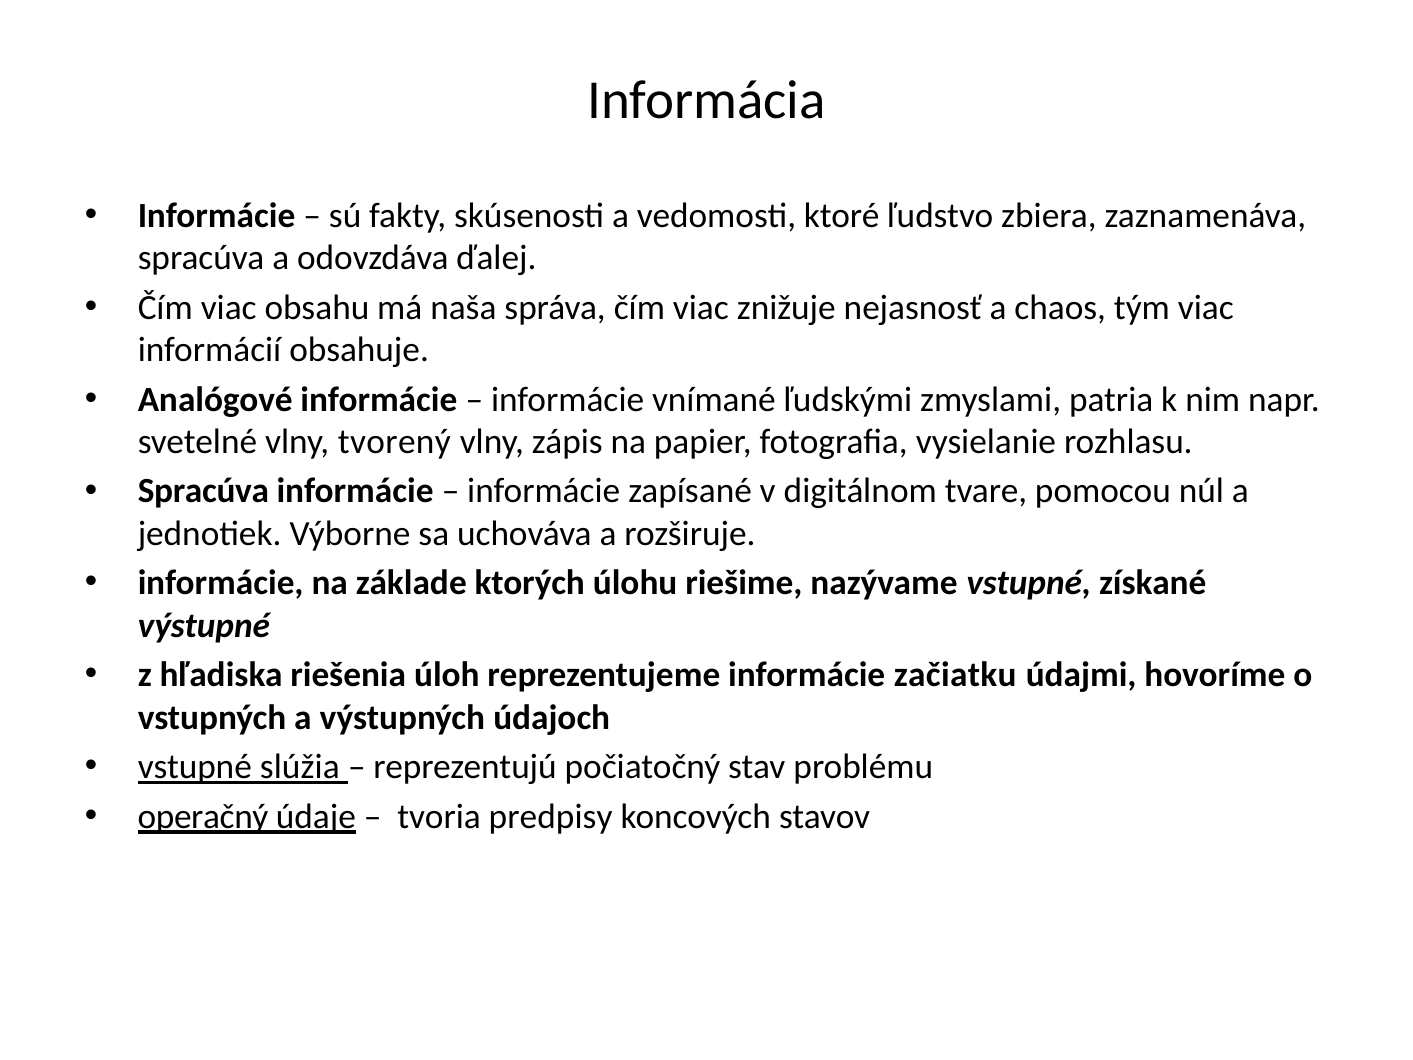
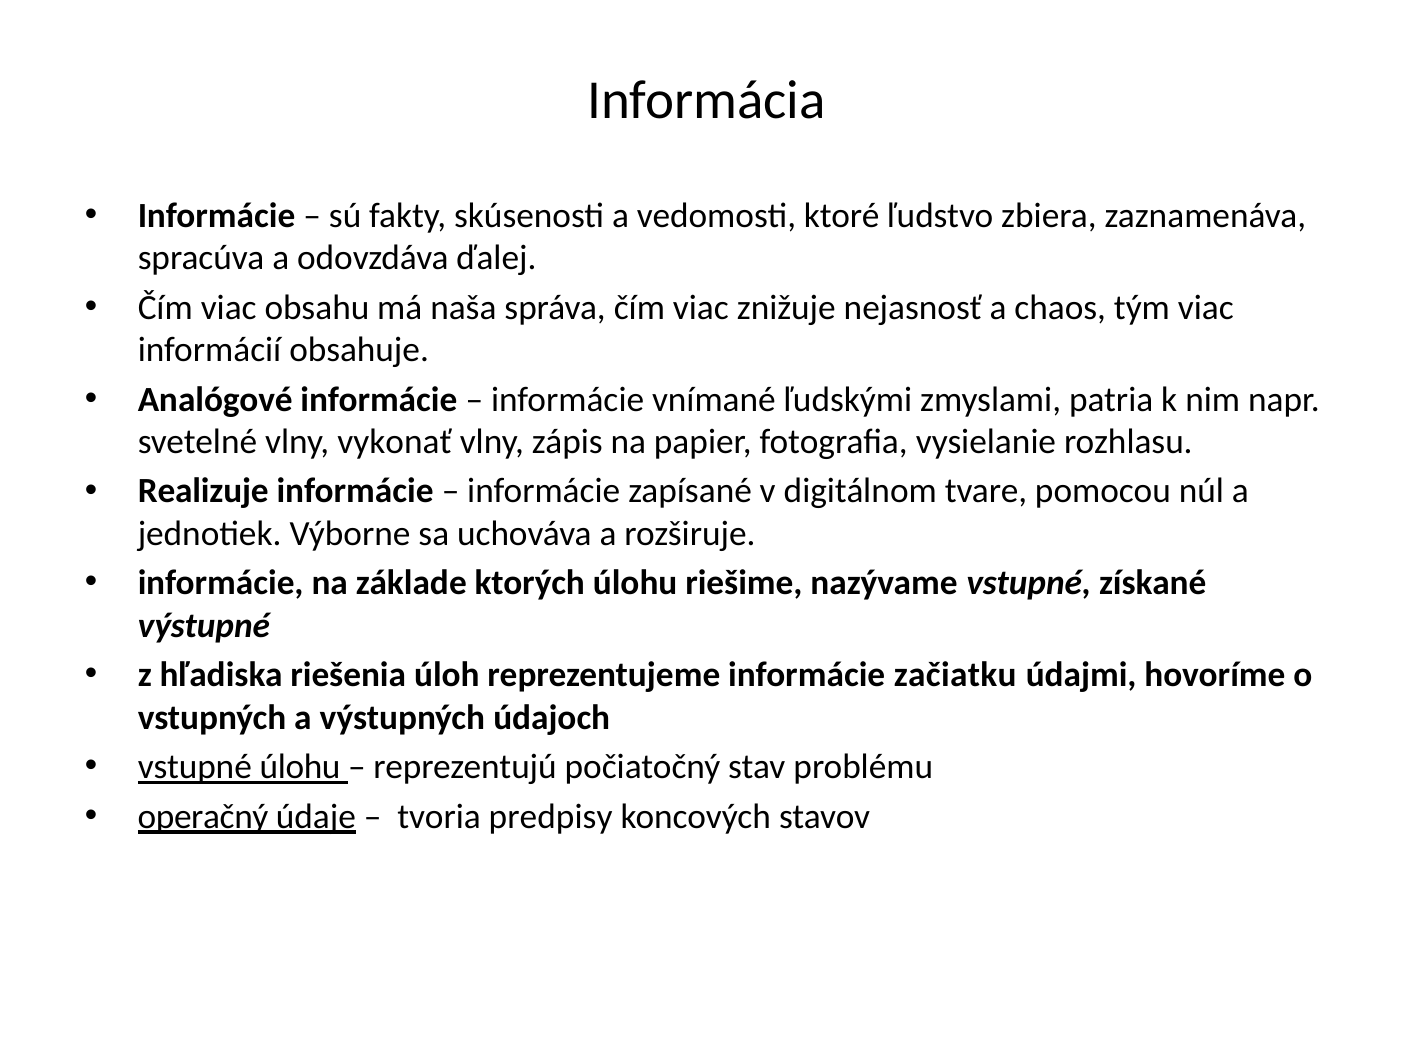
tvorený: tvorený -> vykonať
Spracúva at (203, 491): Spracúva -> Realizuje
vstupné slúžia: slúžia -> úlohu
